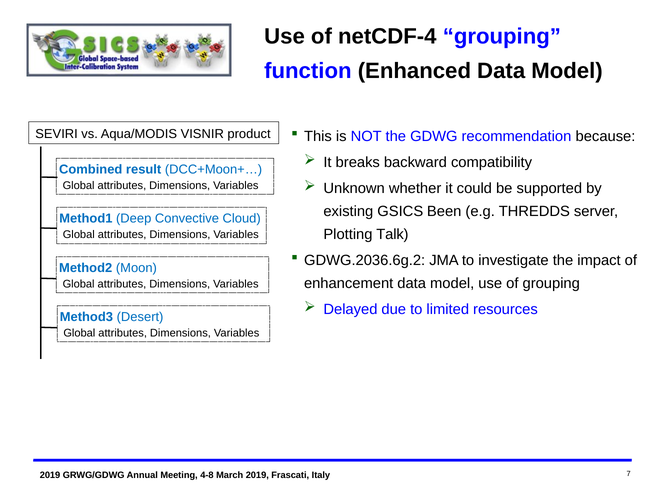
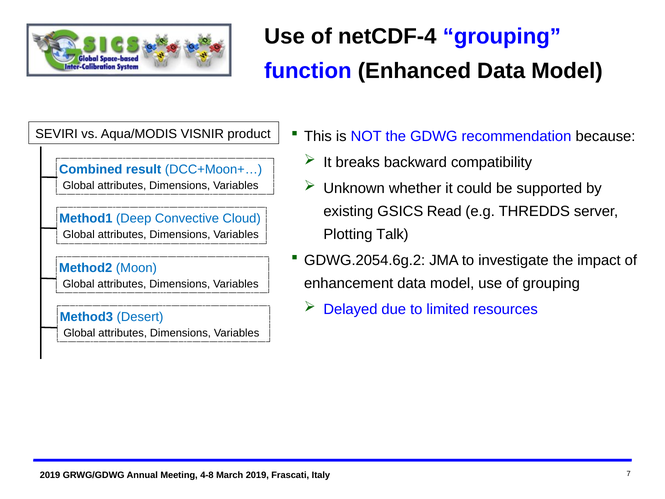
Been: Been -> Read
GDWG.2036.6g.2: GDWG.2036.6g.2 -> GDWG.2054.6g.2
